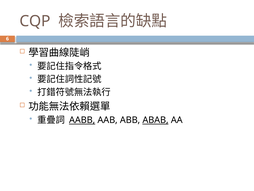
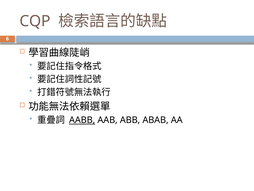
ABAB underline: present -> none
